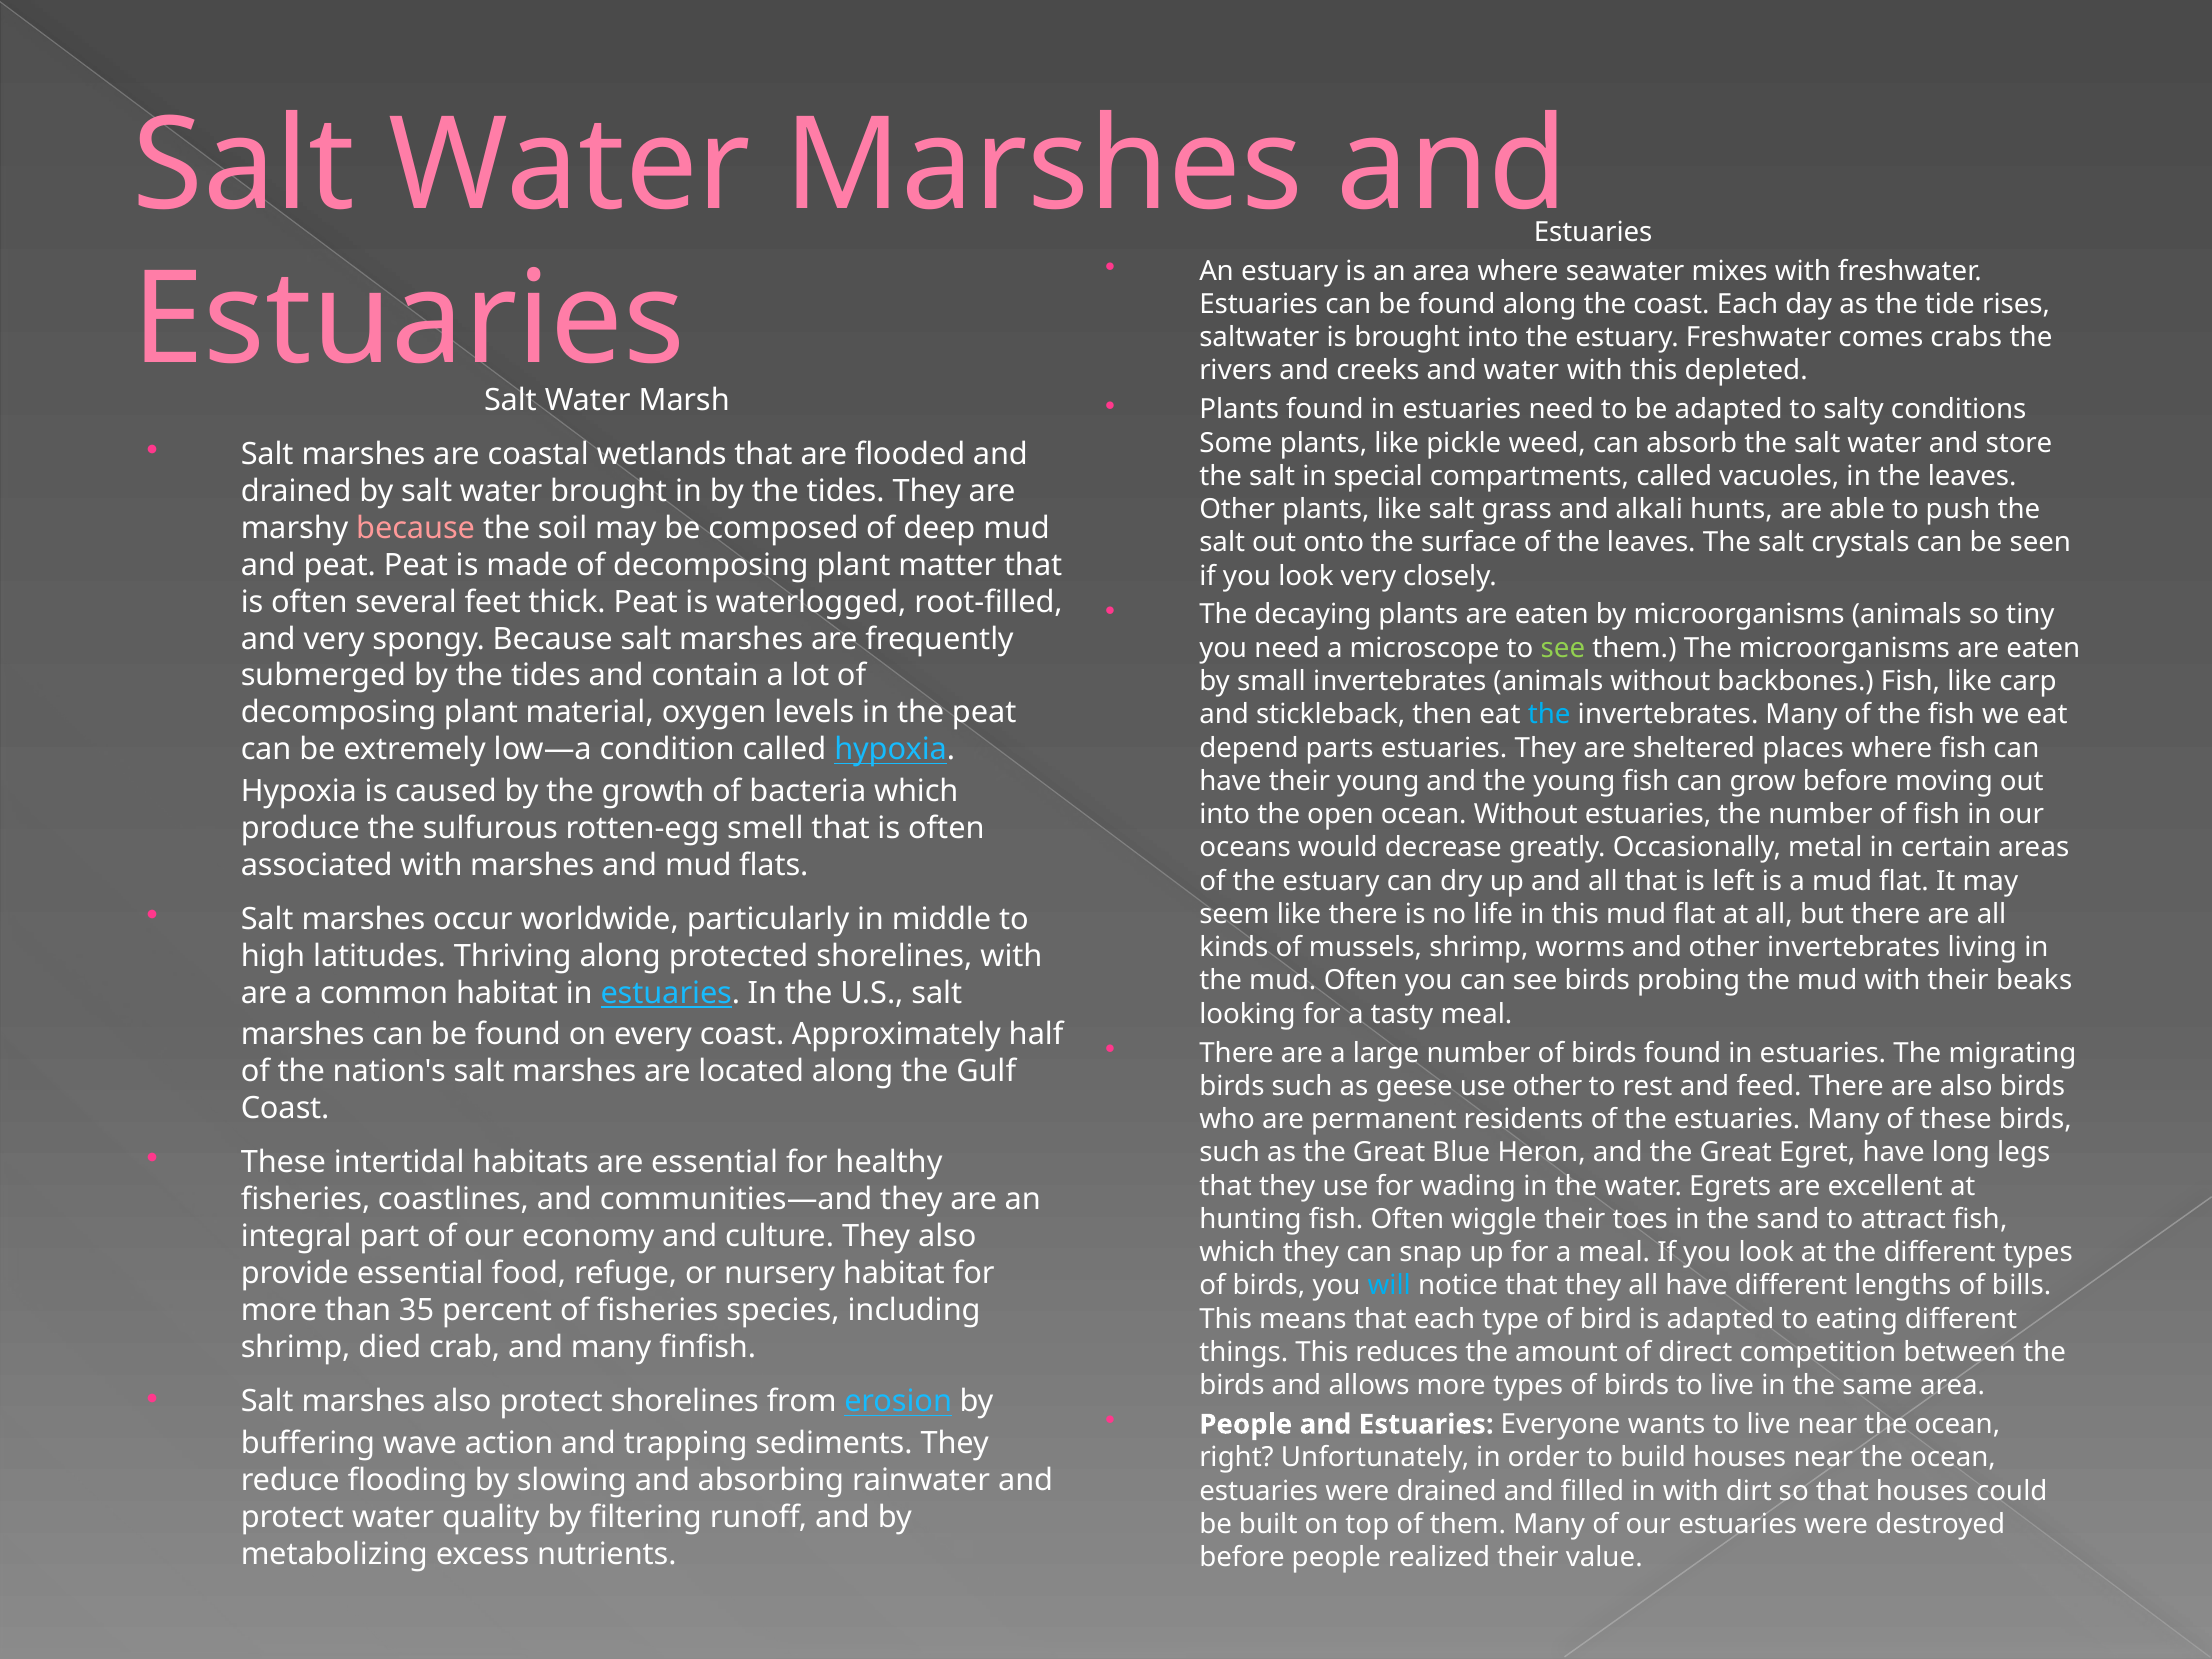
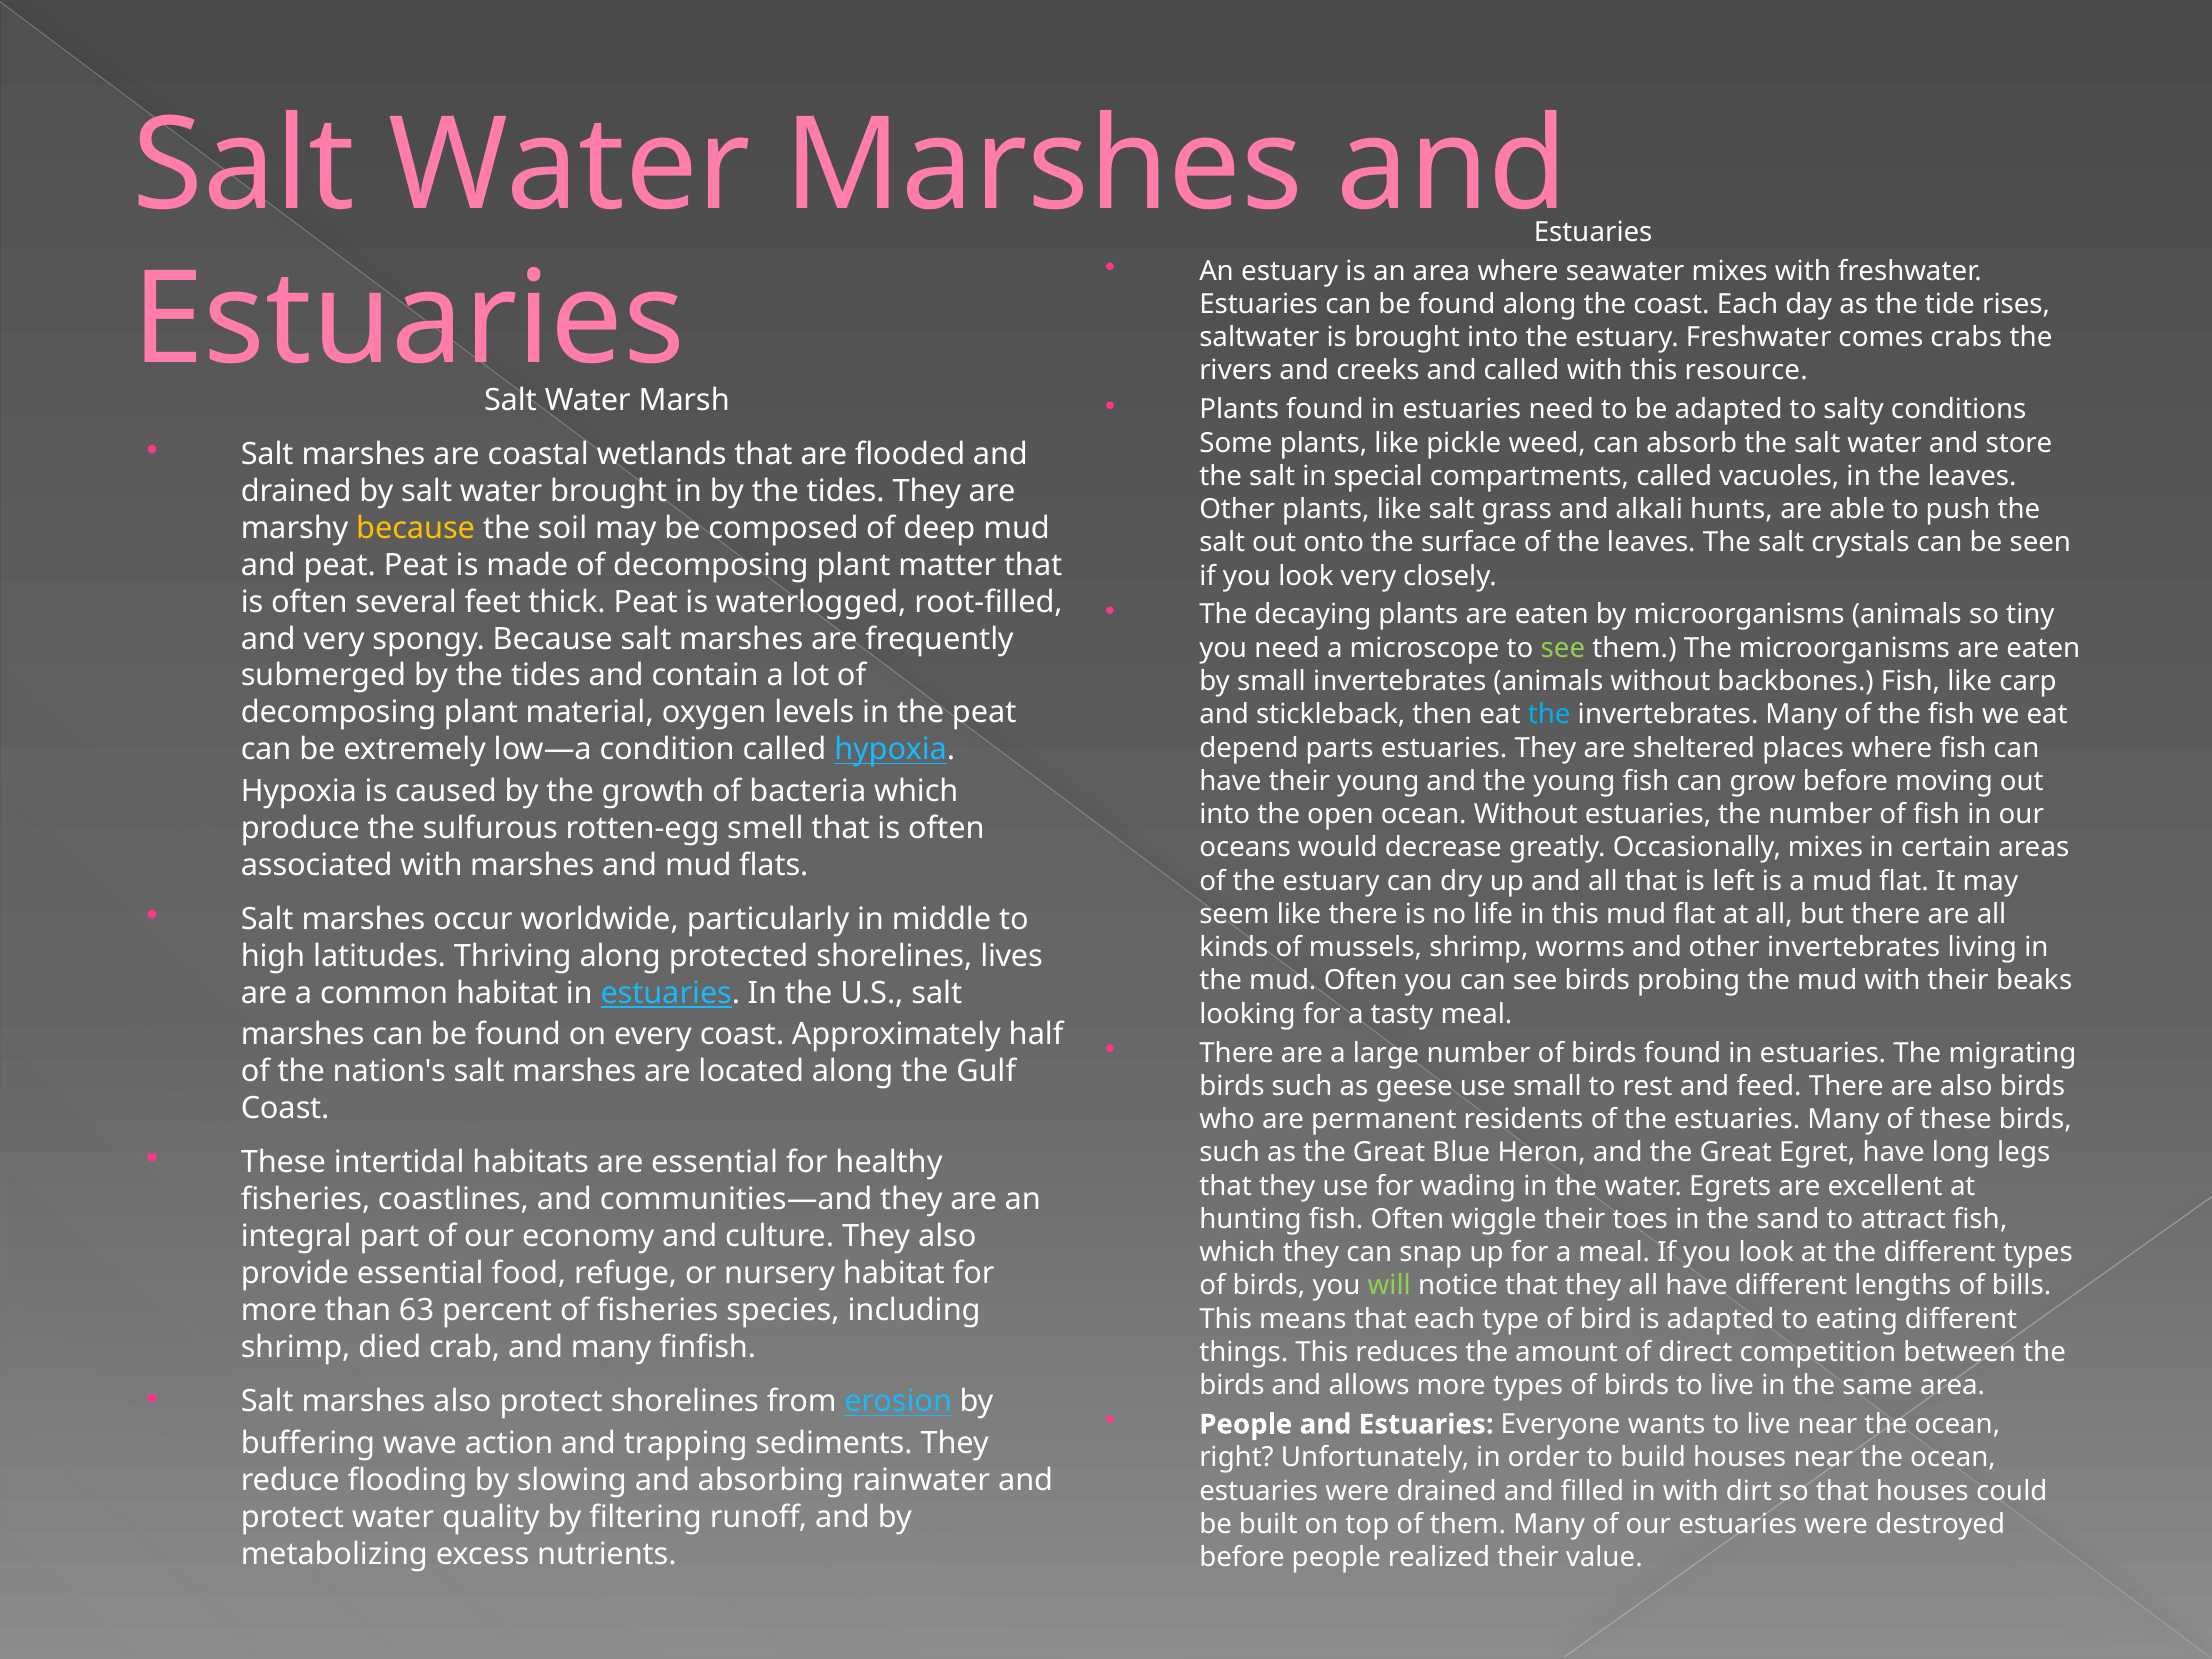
and water: water -> called
depleted: depleted -> resource
because at (416, 528) colour: pink -> yellow
Occasionally metal: metal -> mixes
shorelines with: with -> lives
use other: other -> small
will colour: light blue -> light green
35: 35 -> 63
